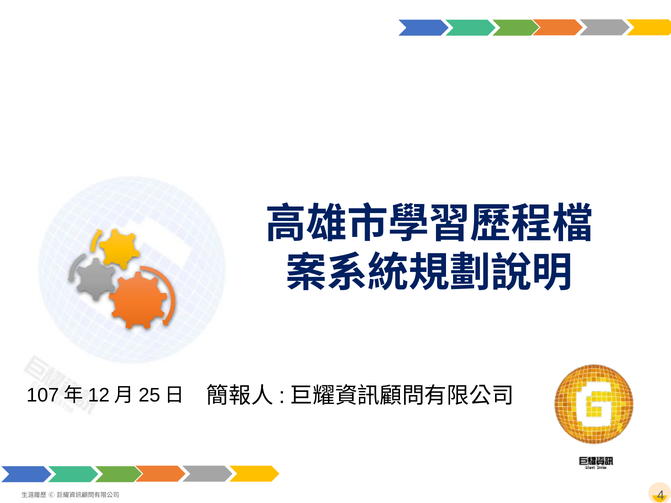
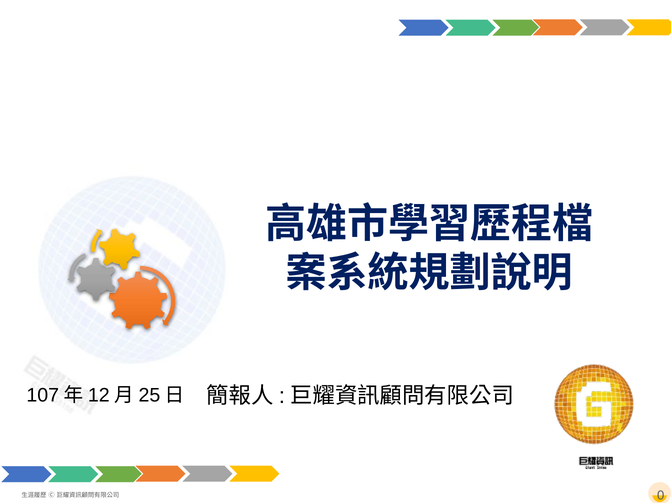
4: 4 -> 0
